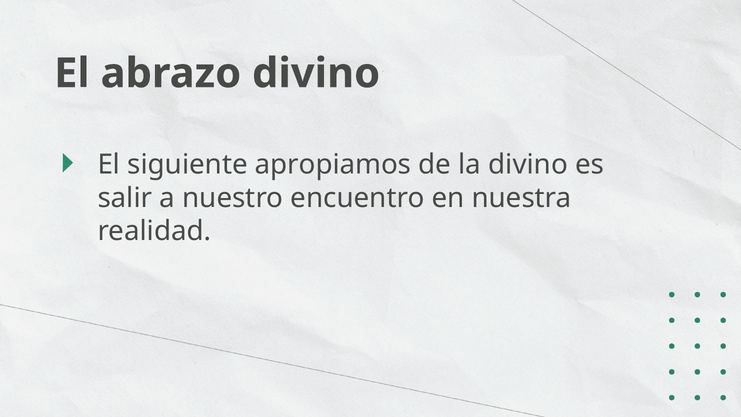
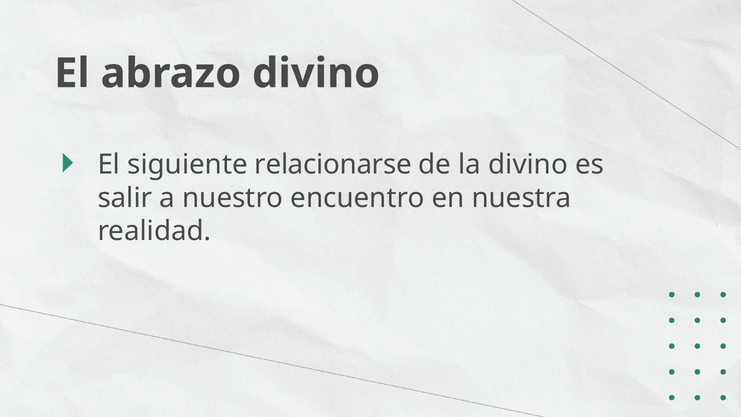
apropiamos: apropiamos -> relacionarse
